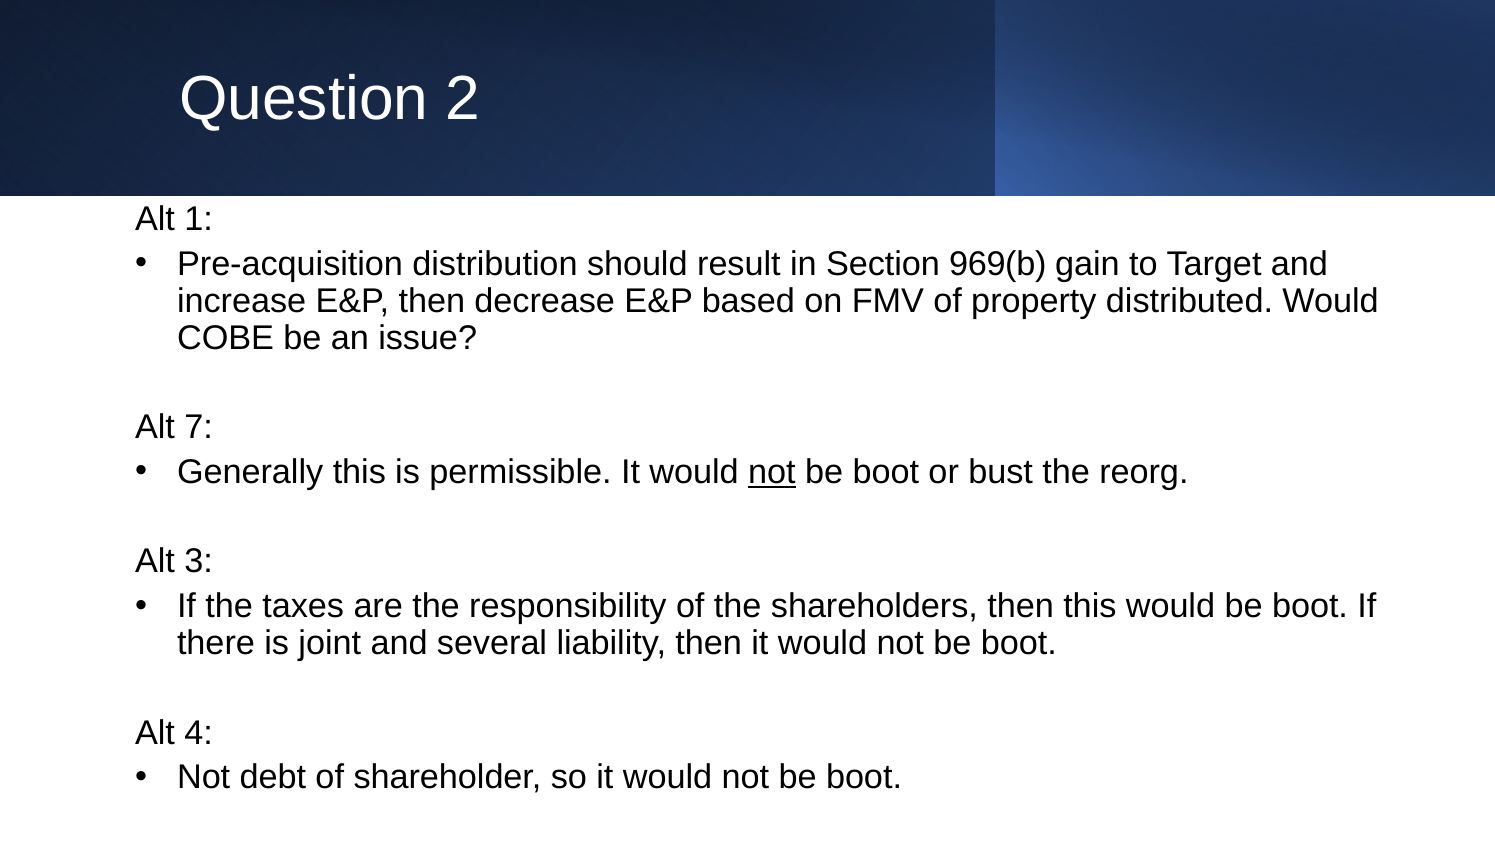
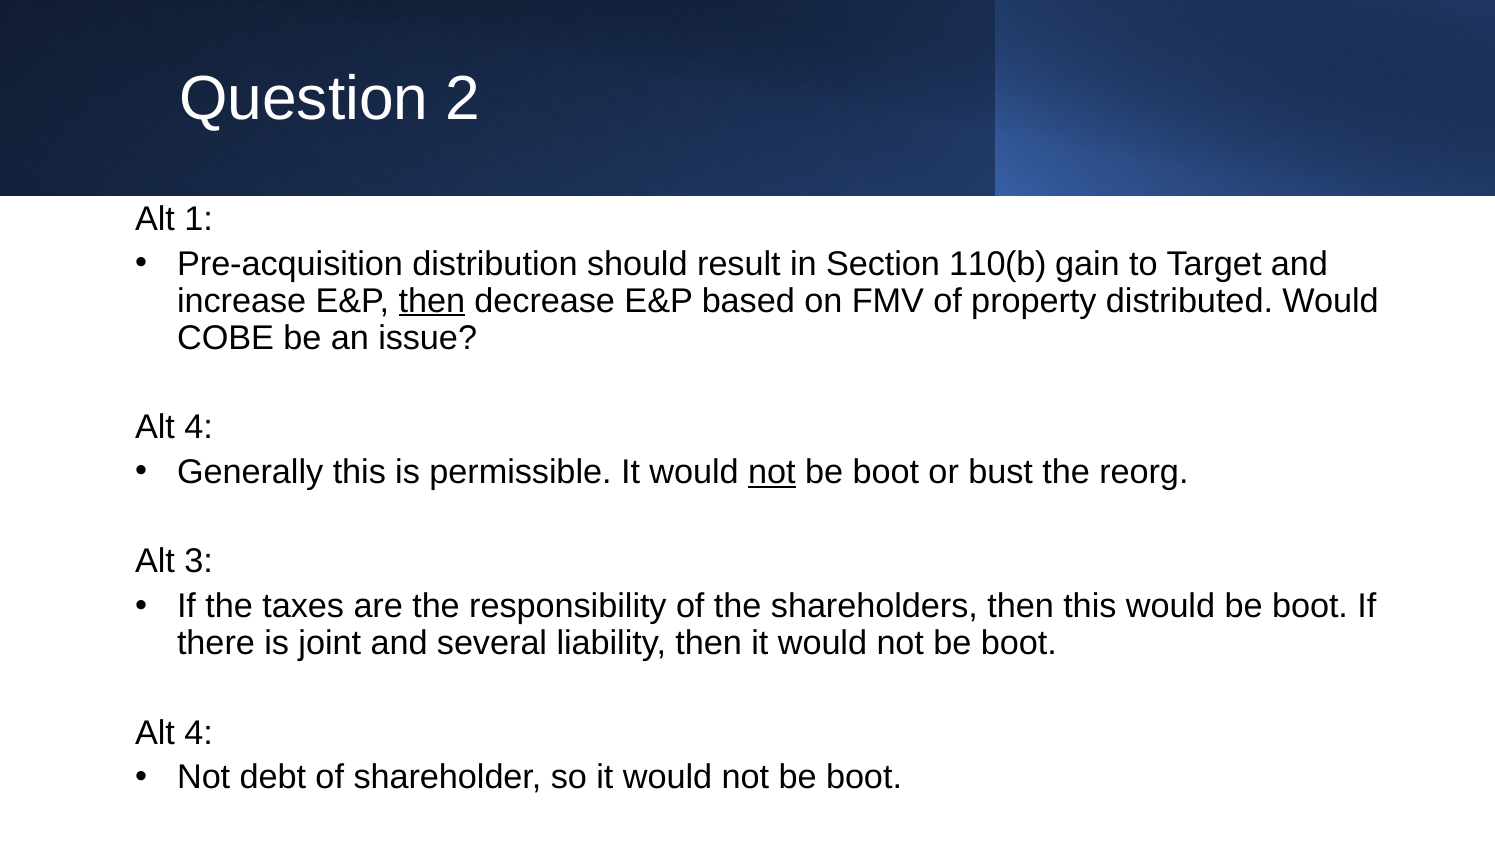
969(b: 969(b -> 110(b
then at (432, 301) underline: none -> present
7 at (199, 427): 7 -> 4
